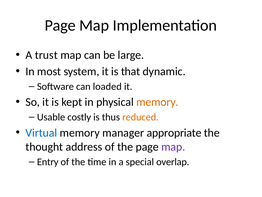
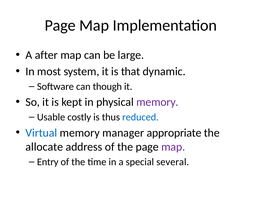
trust: trust -> after
loaded: loaded -> though
memory at (157, 102) colour: orange -> purple
reduced colour: orange -> blue
thought: thought -> allocate
overlap: overlap -> several
